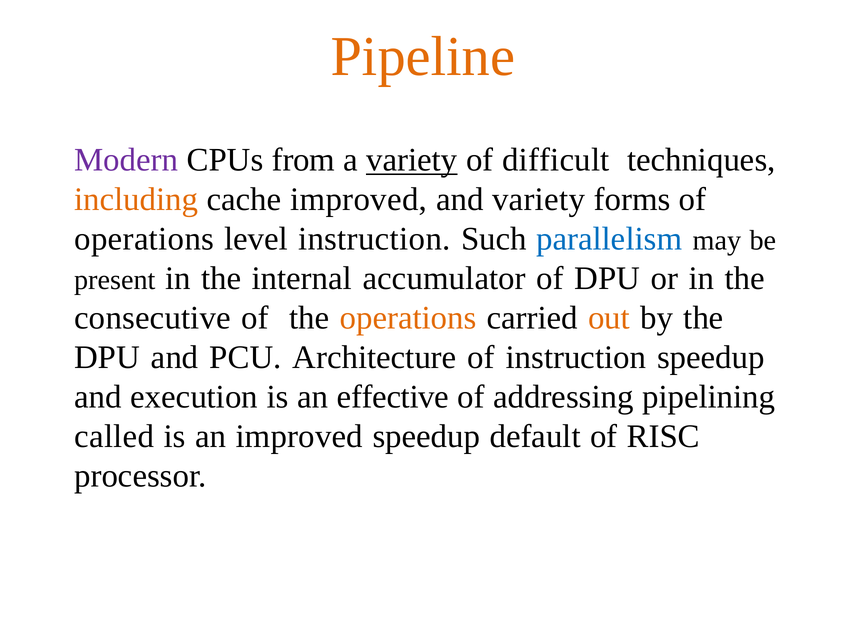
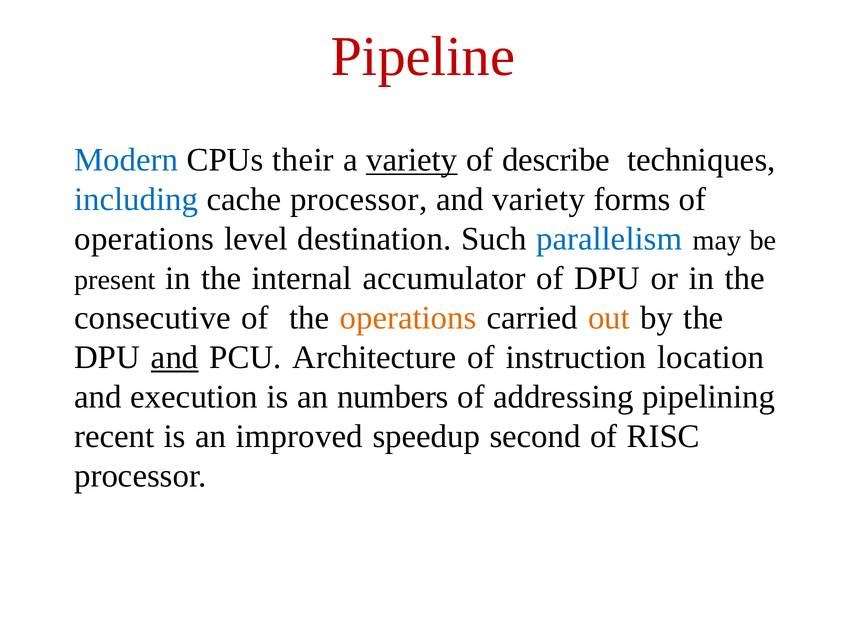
Pipeline colour: orange -> red
Modern colour: purple -> blue
from: from -> their
difficult: difficult -> describe
including colour: orange -> blue
cache improved: improved -> processor
level instruction: instruction -> destination
and at (175, 358) underline: none -> present
instruction speedup: speedup -> location
effective: effective -> numbers
called: called -> recent
default: default -> second
